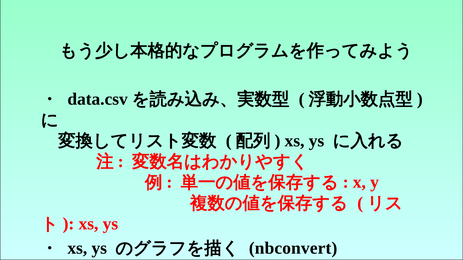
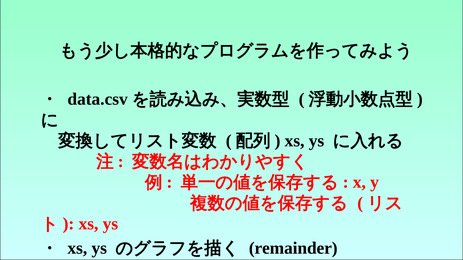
nbconvert: nbconvert -> remainder
